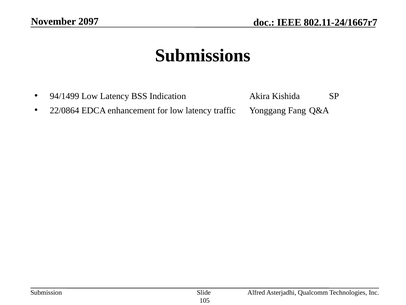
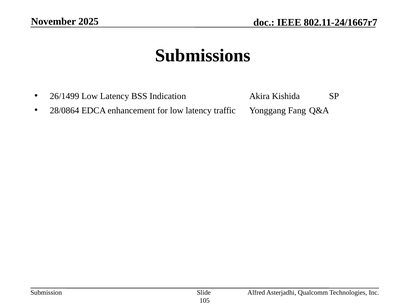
2097: 2097 -> 2025
94/1499: 94/1499 -> 26/1499
22/0864: 22/0864 -> 28/0864
